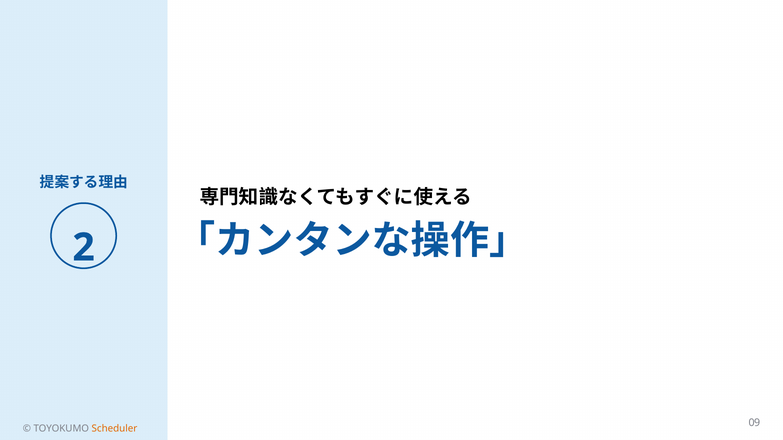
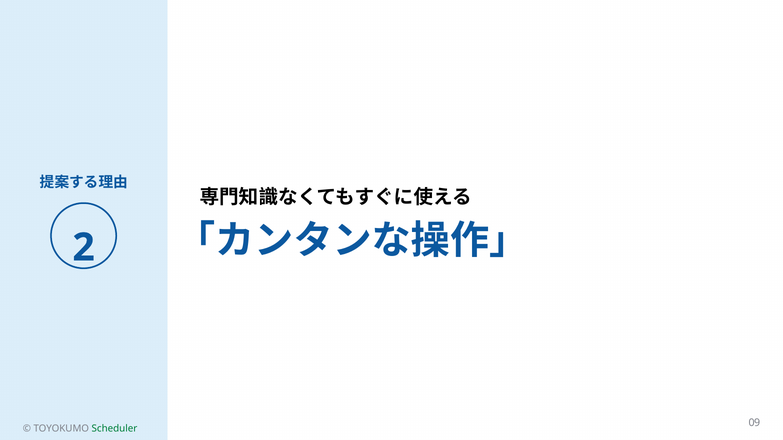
Scheduler colour: orange -> green
